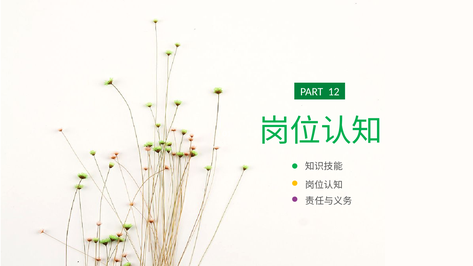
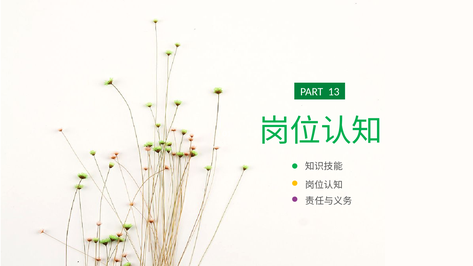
12: 12 -> 13
